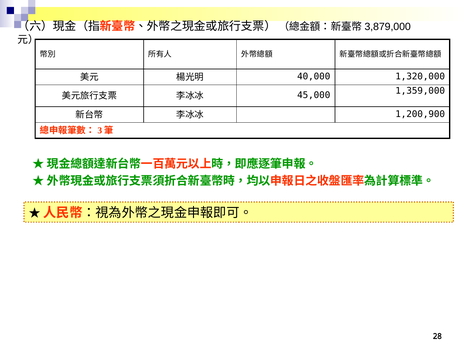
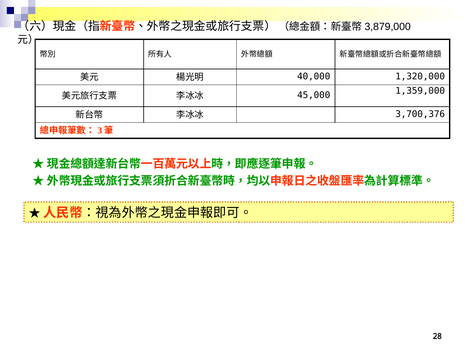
1,200,900: 1,200,900 -> 3,700,376
